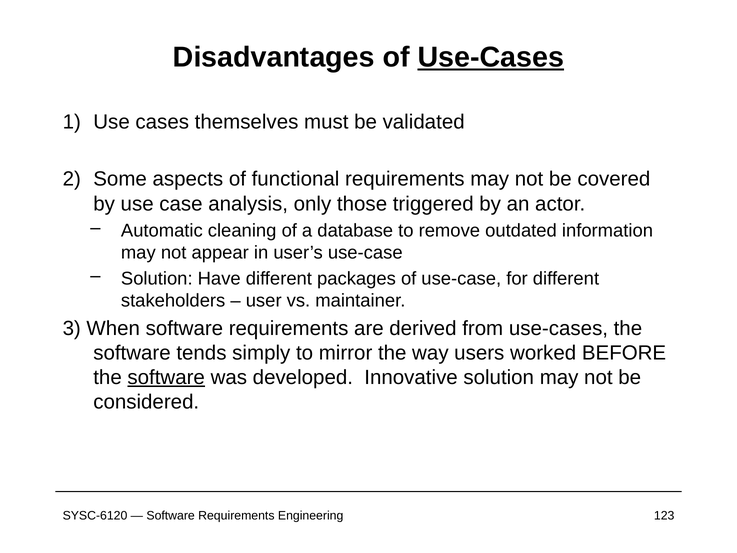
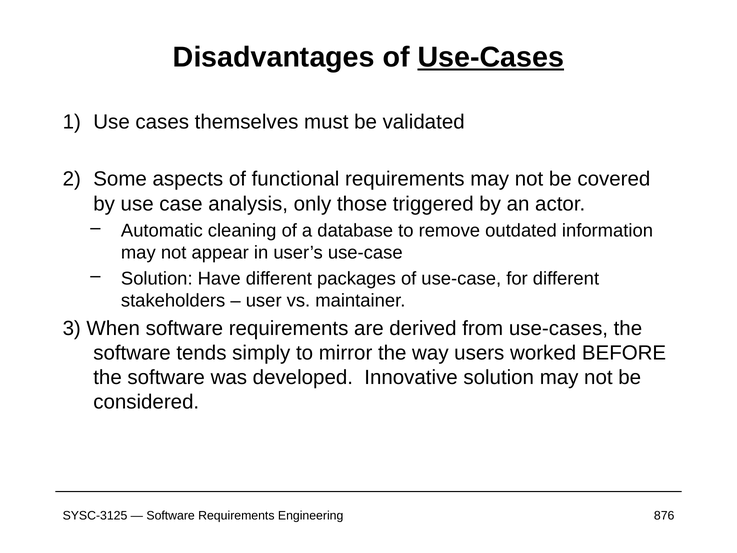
software at (166, 377) underline: present -> none
SYSC-6120: SYSC-6120 -> SYSC-3125
123: 123 -> 876
